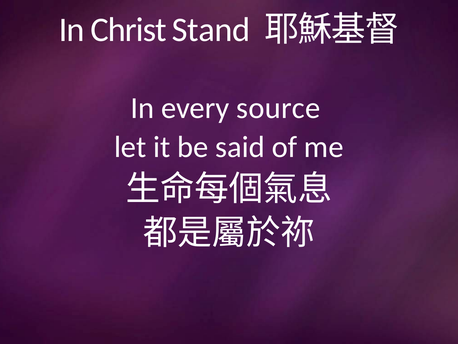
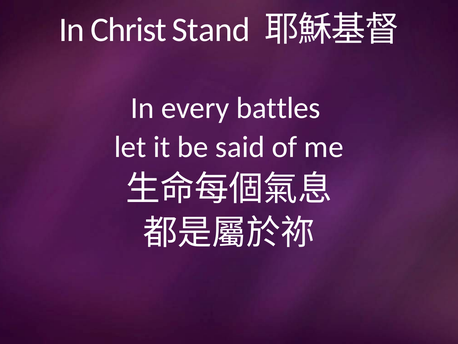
source: source -> battles
